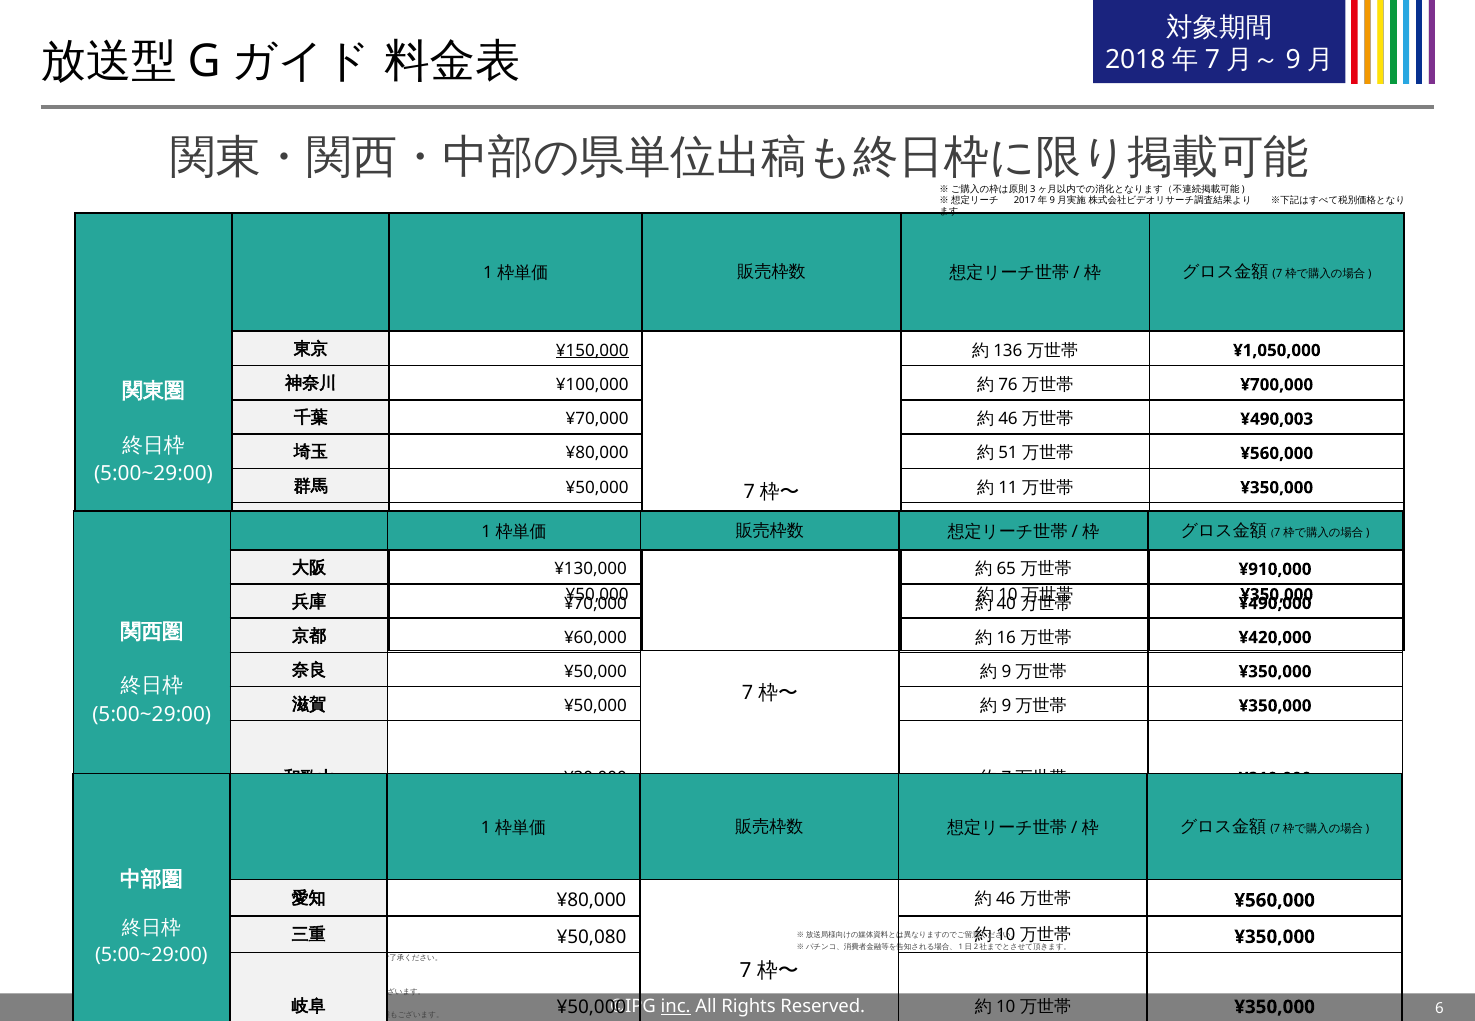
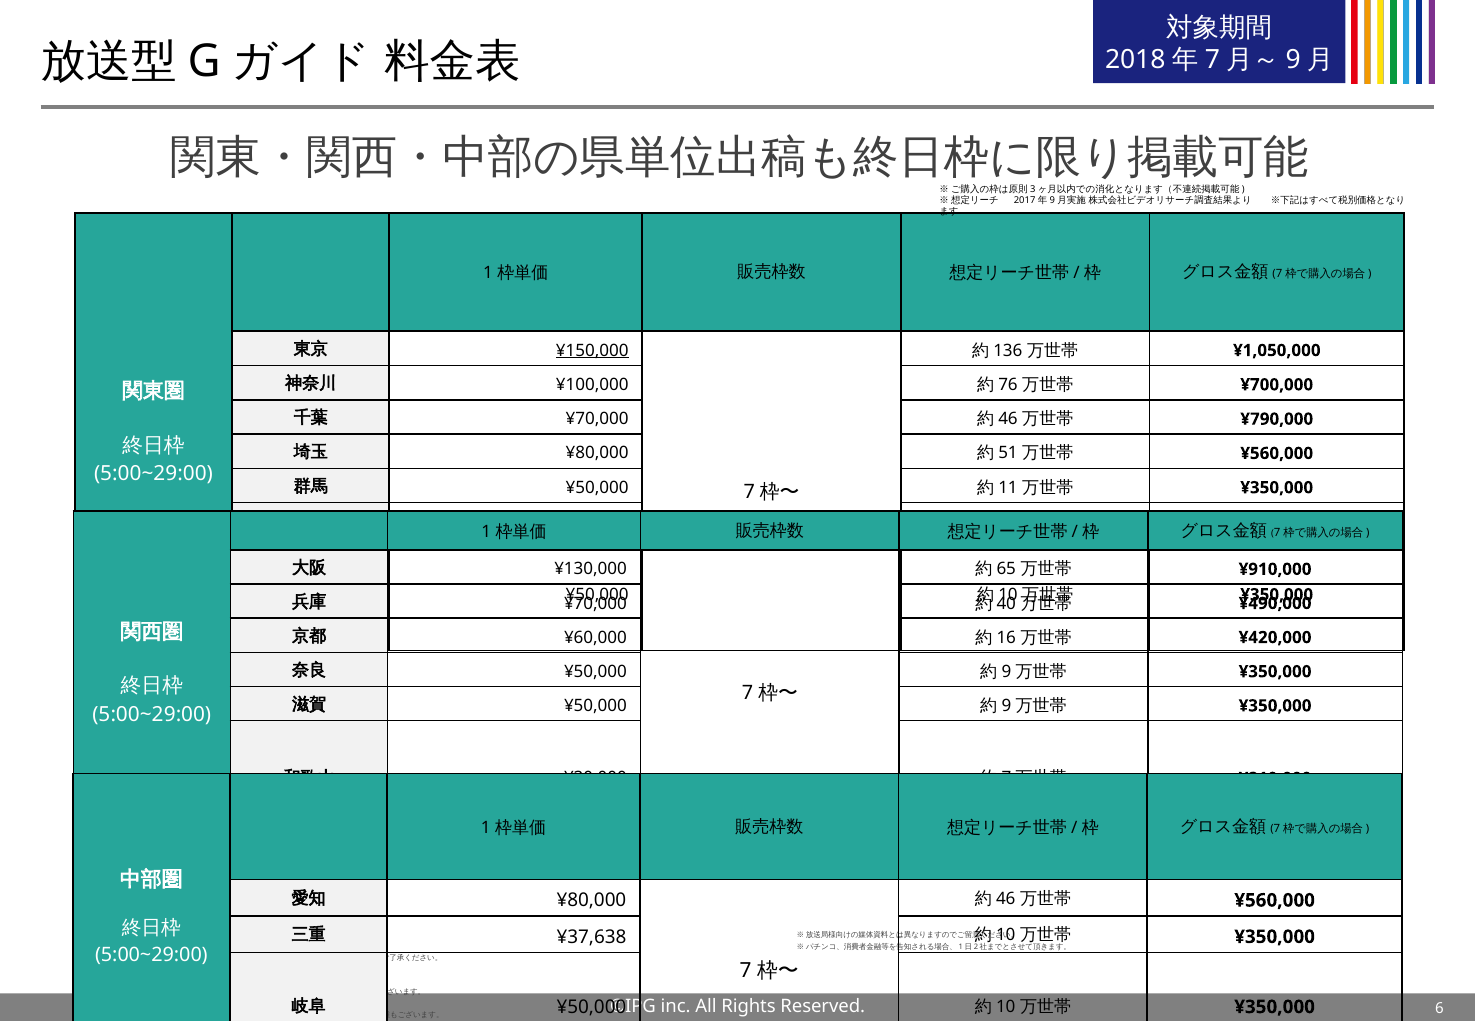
¥490,003: ¥490,003 -> ¥790,000
¥50,080: ¥50,080 -> ¥37,638
inc underline: present -> none
